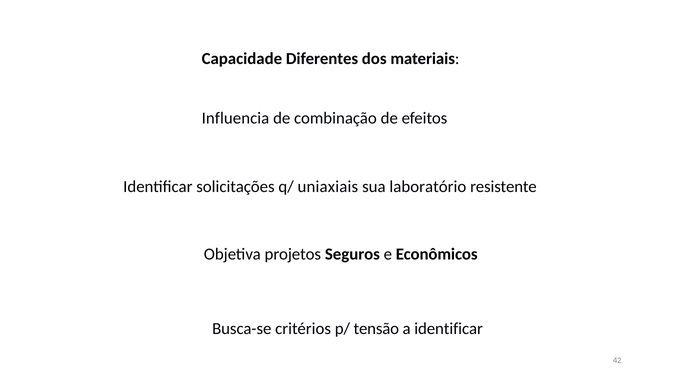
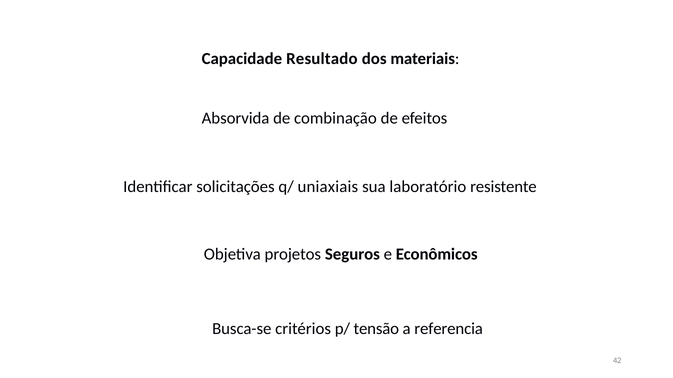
Diferentes: Diferentes -> Resultado
Influencia: Influencia -> Absorvida
a identificar: identificar -> referencia
